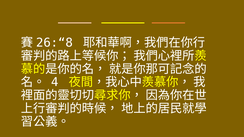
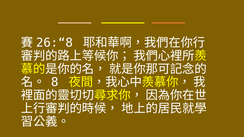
4: 4 -> 8
